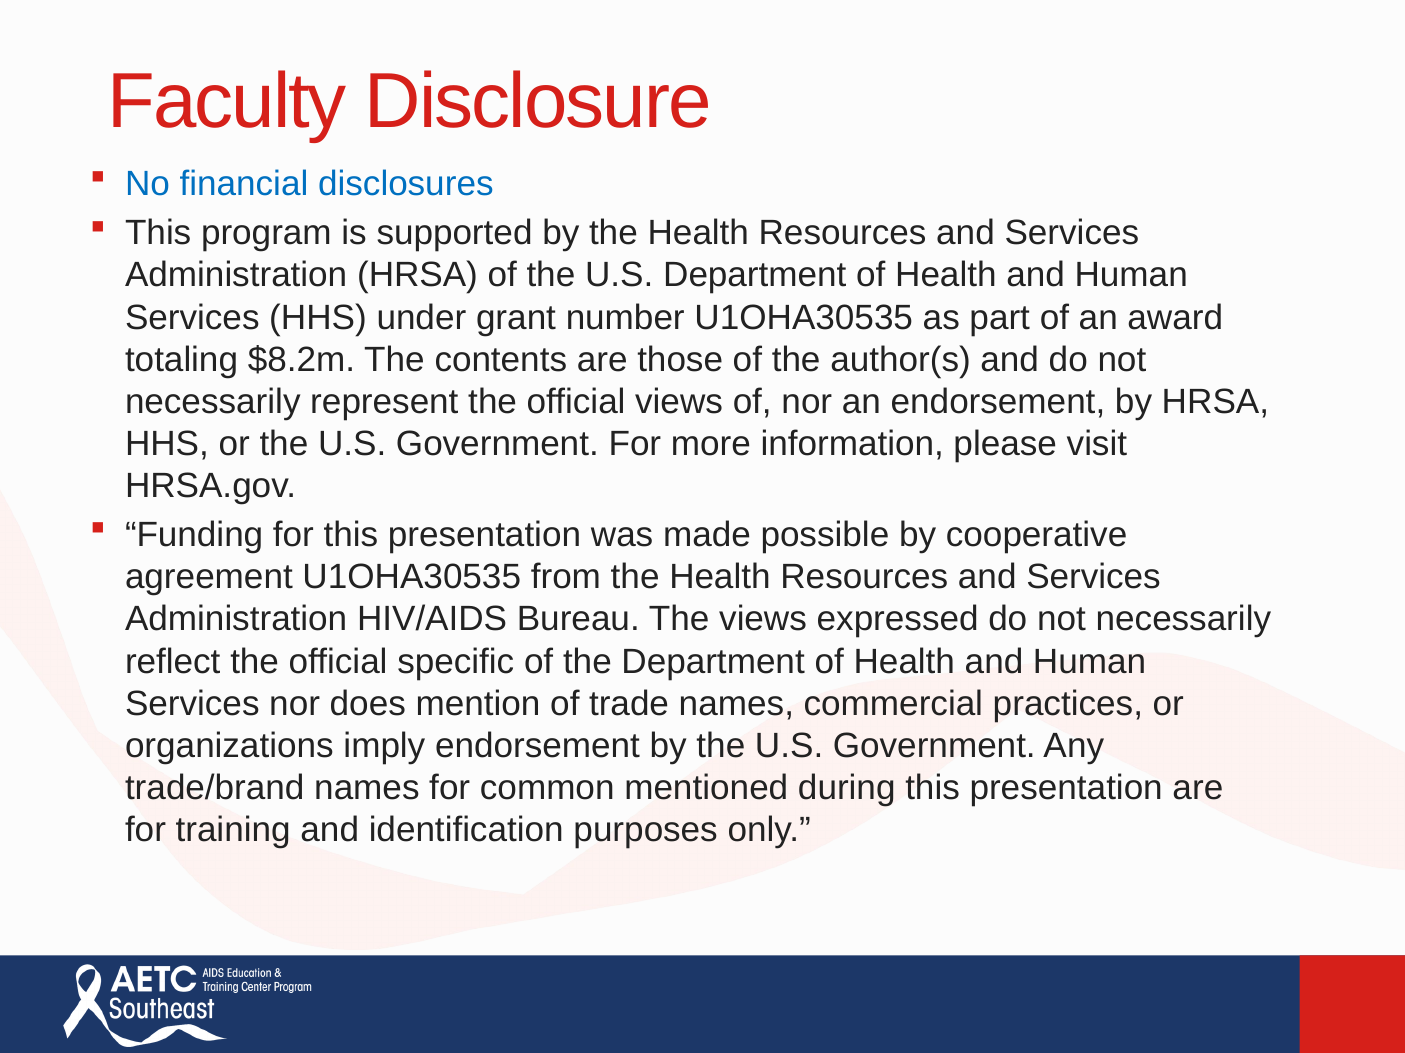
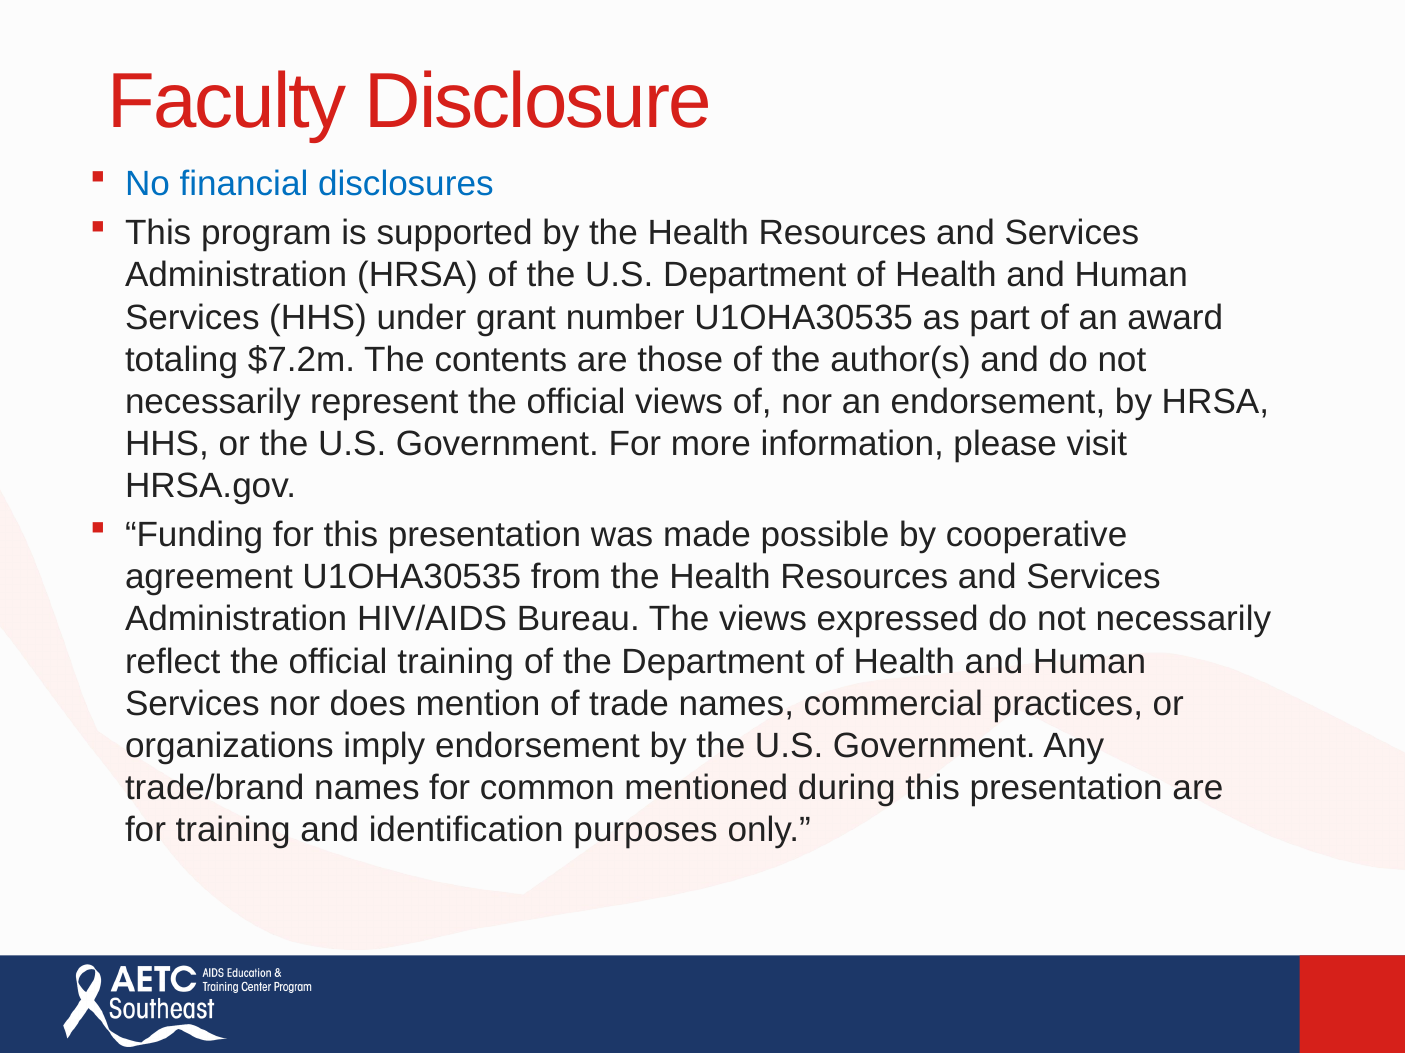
$8.2m: $8.2m -> $7.2m
official specific: specific -> training
